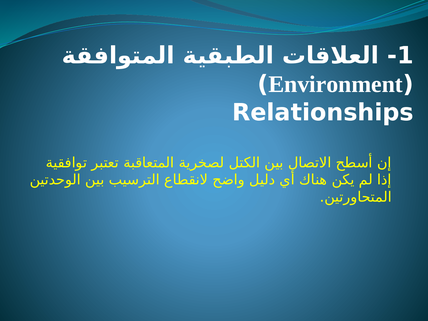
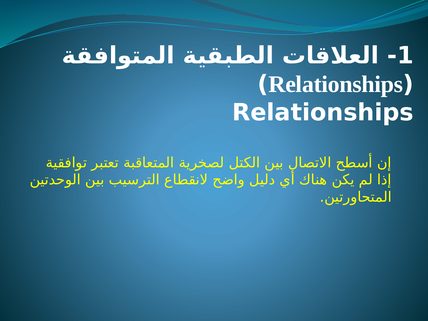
Environment at (336, 84): Environment -> Relationships
